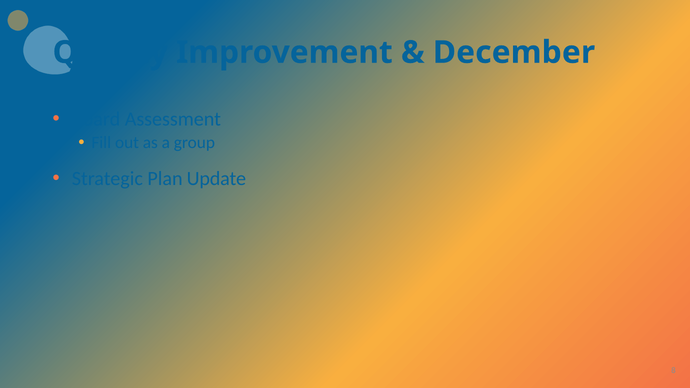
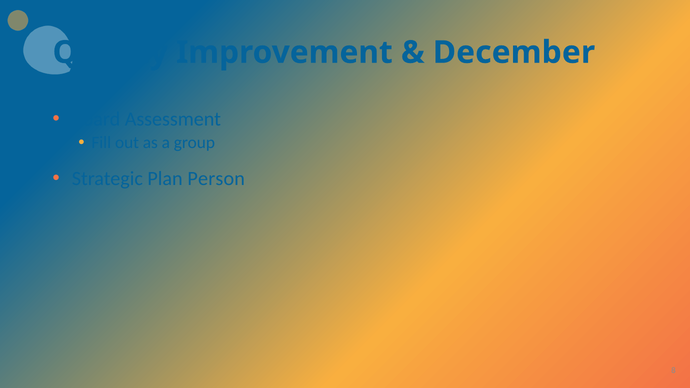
Update: Update -> Person
